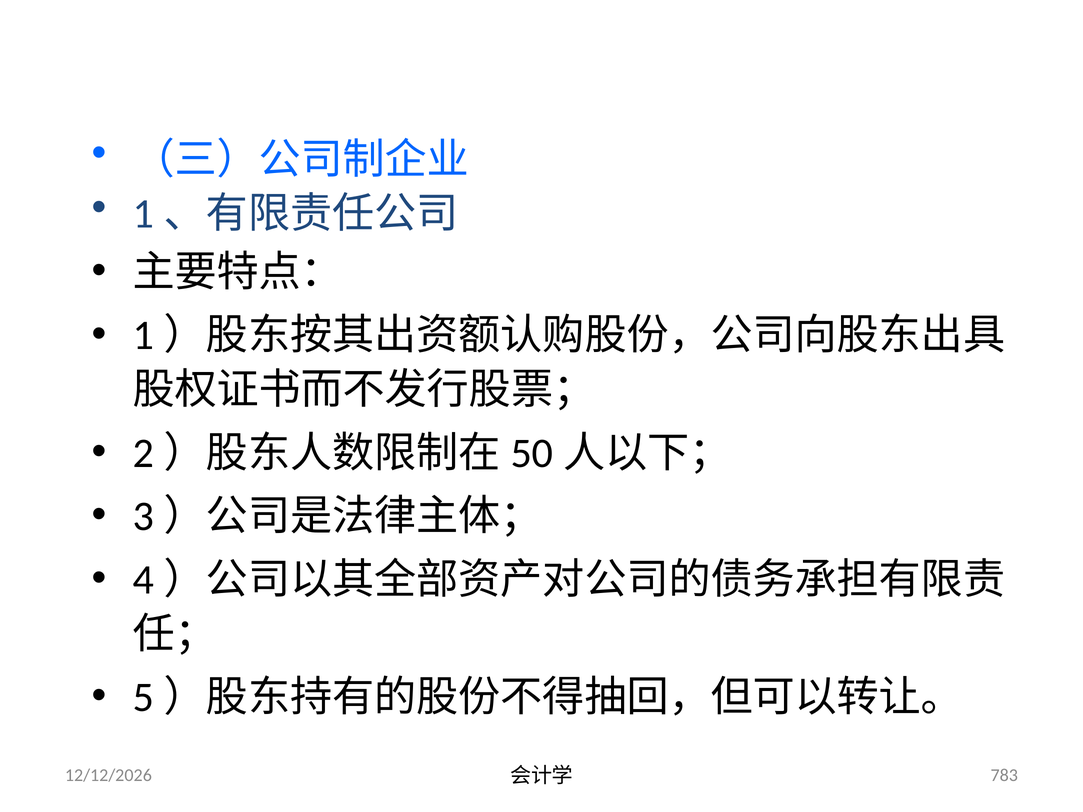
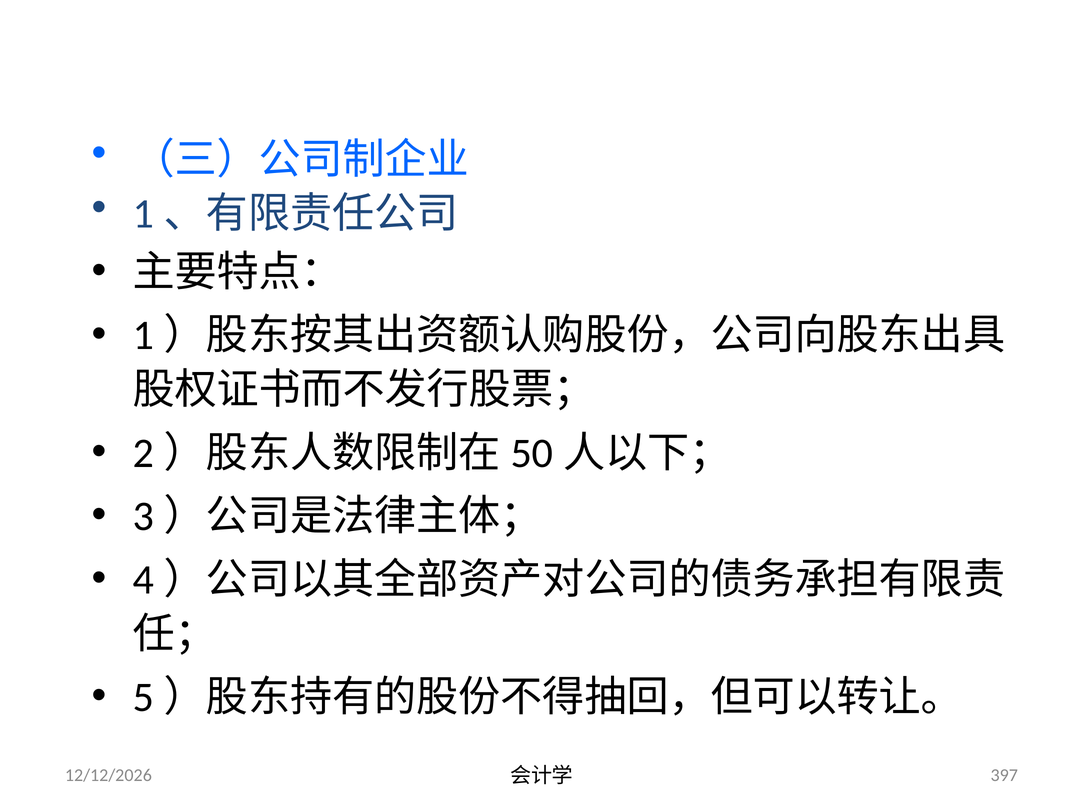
783: 783 -> 397
